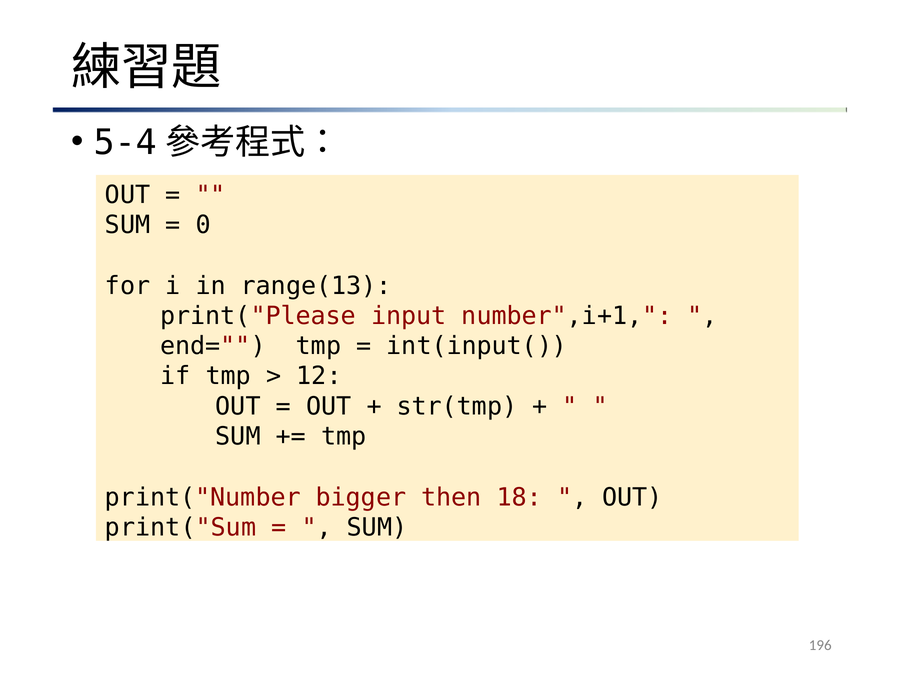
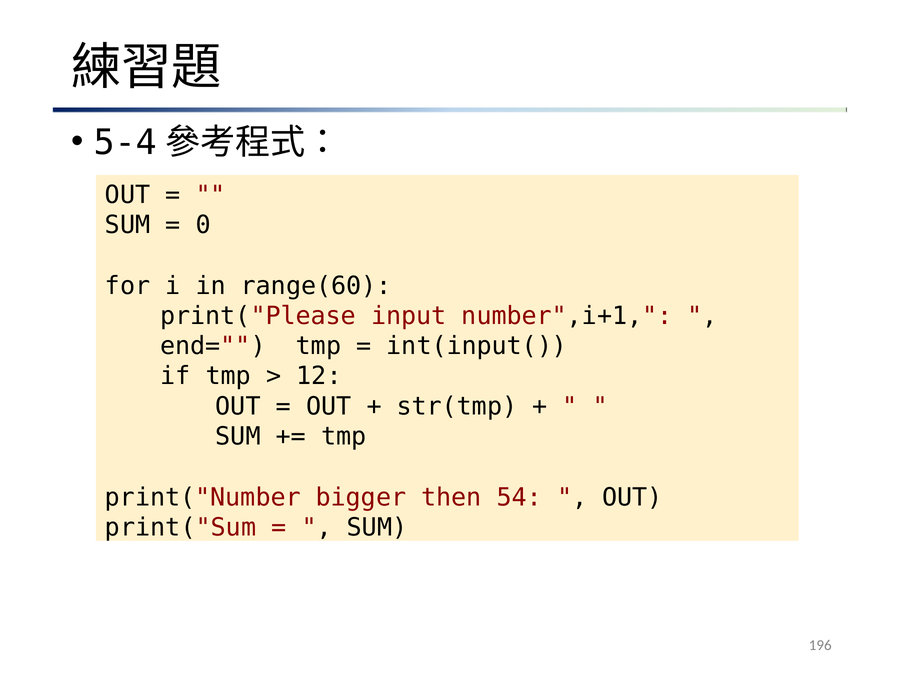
range(13: range(13 -> range(60
18: 18 -> 54
